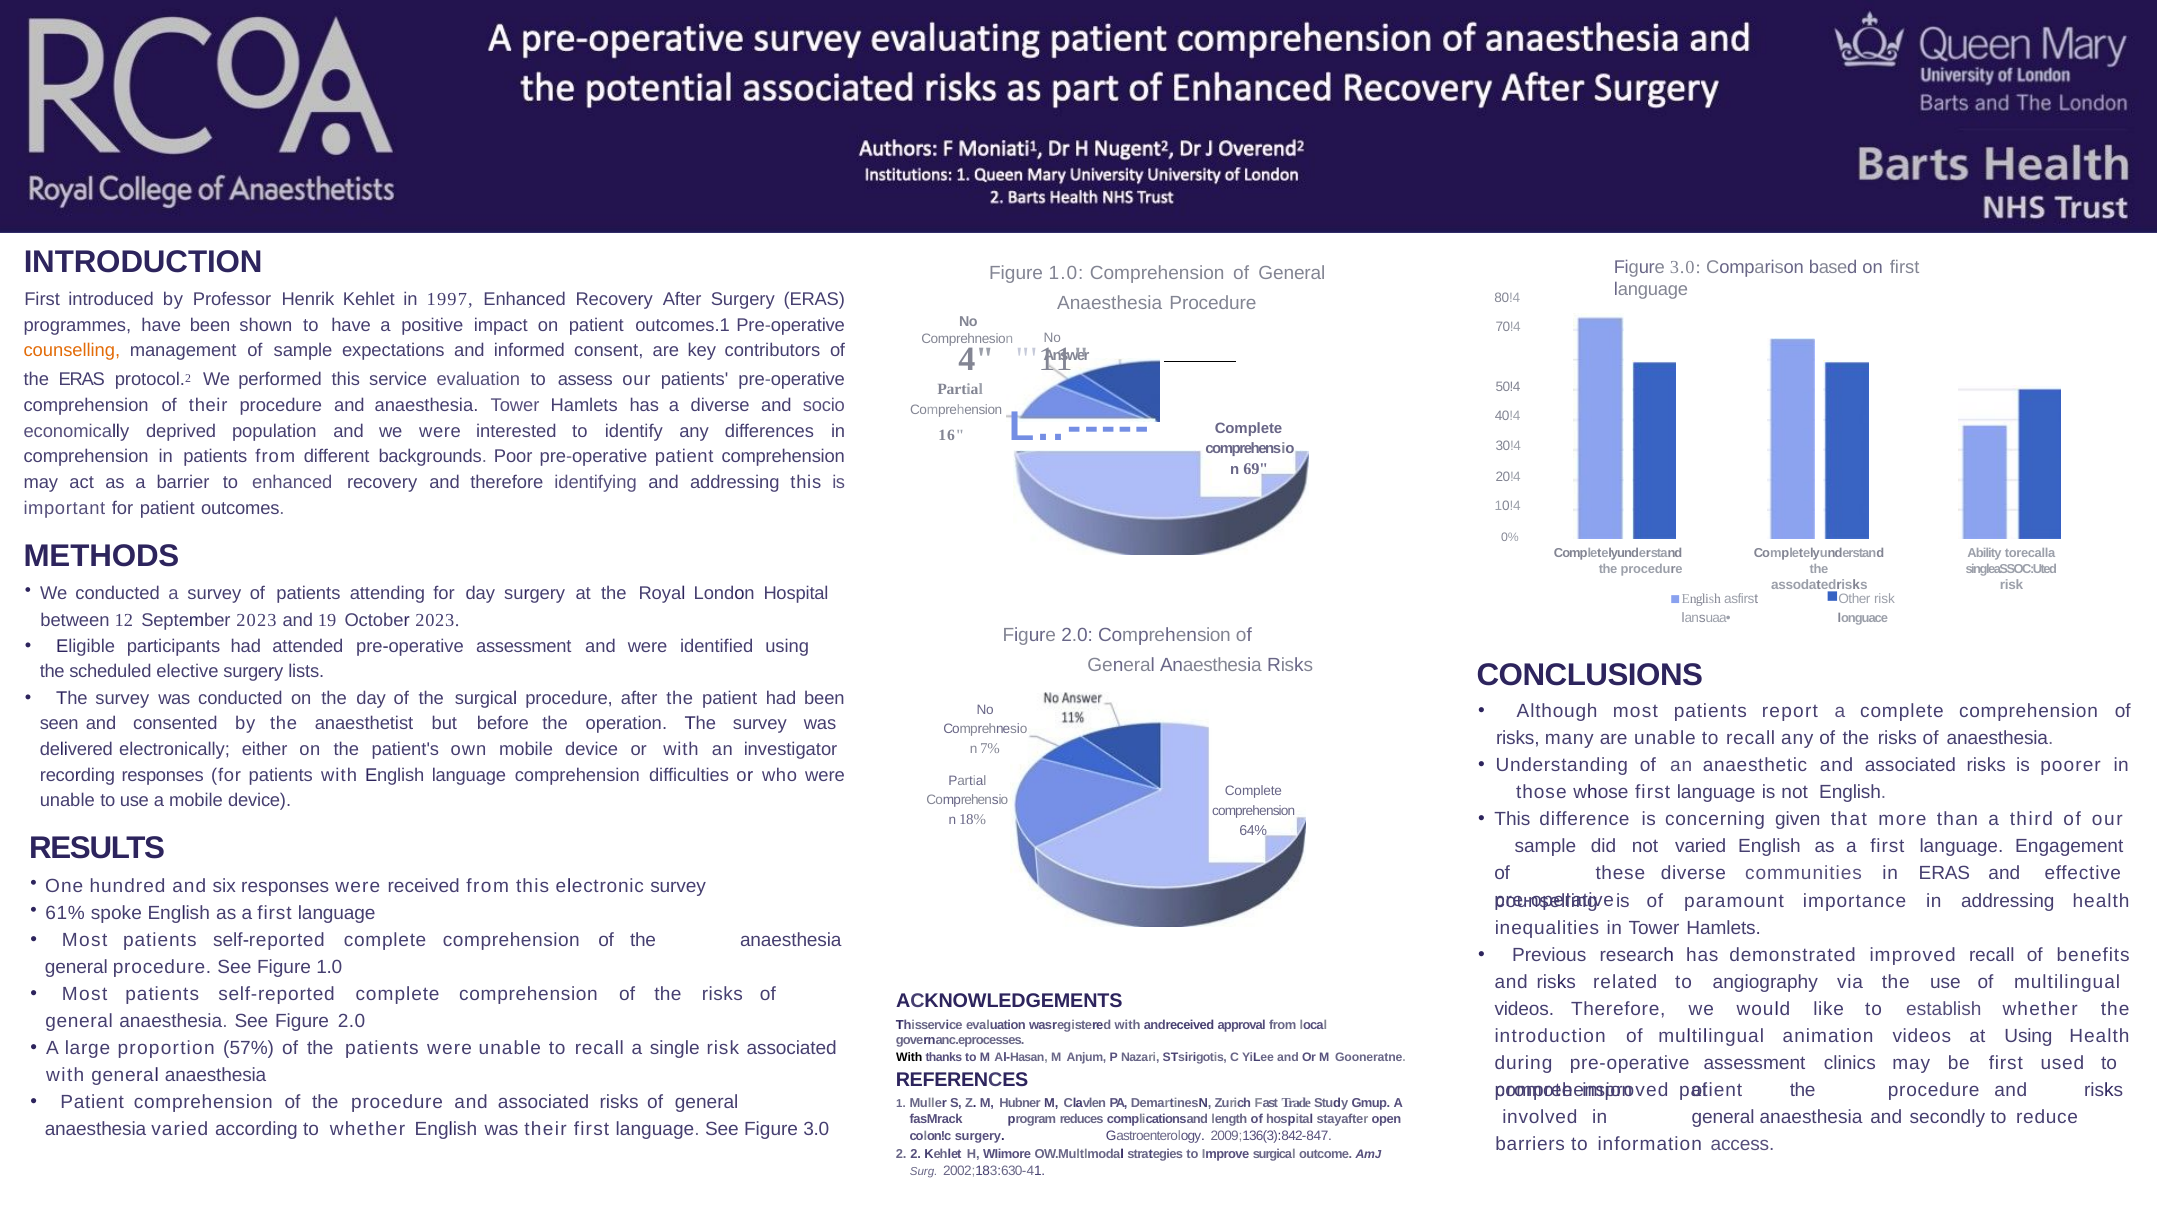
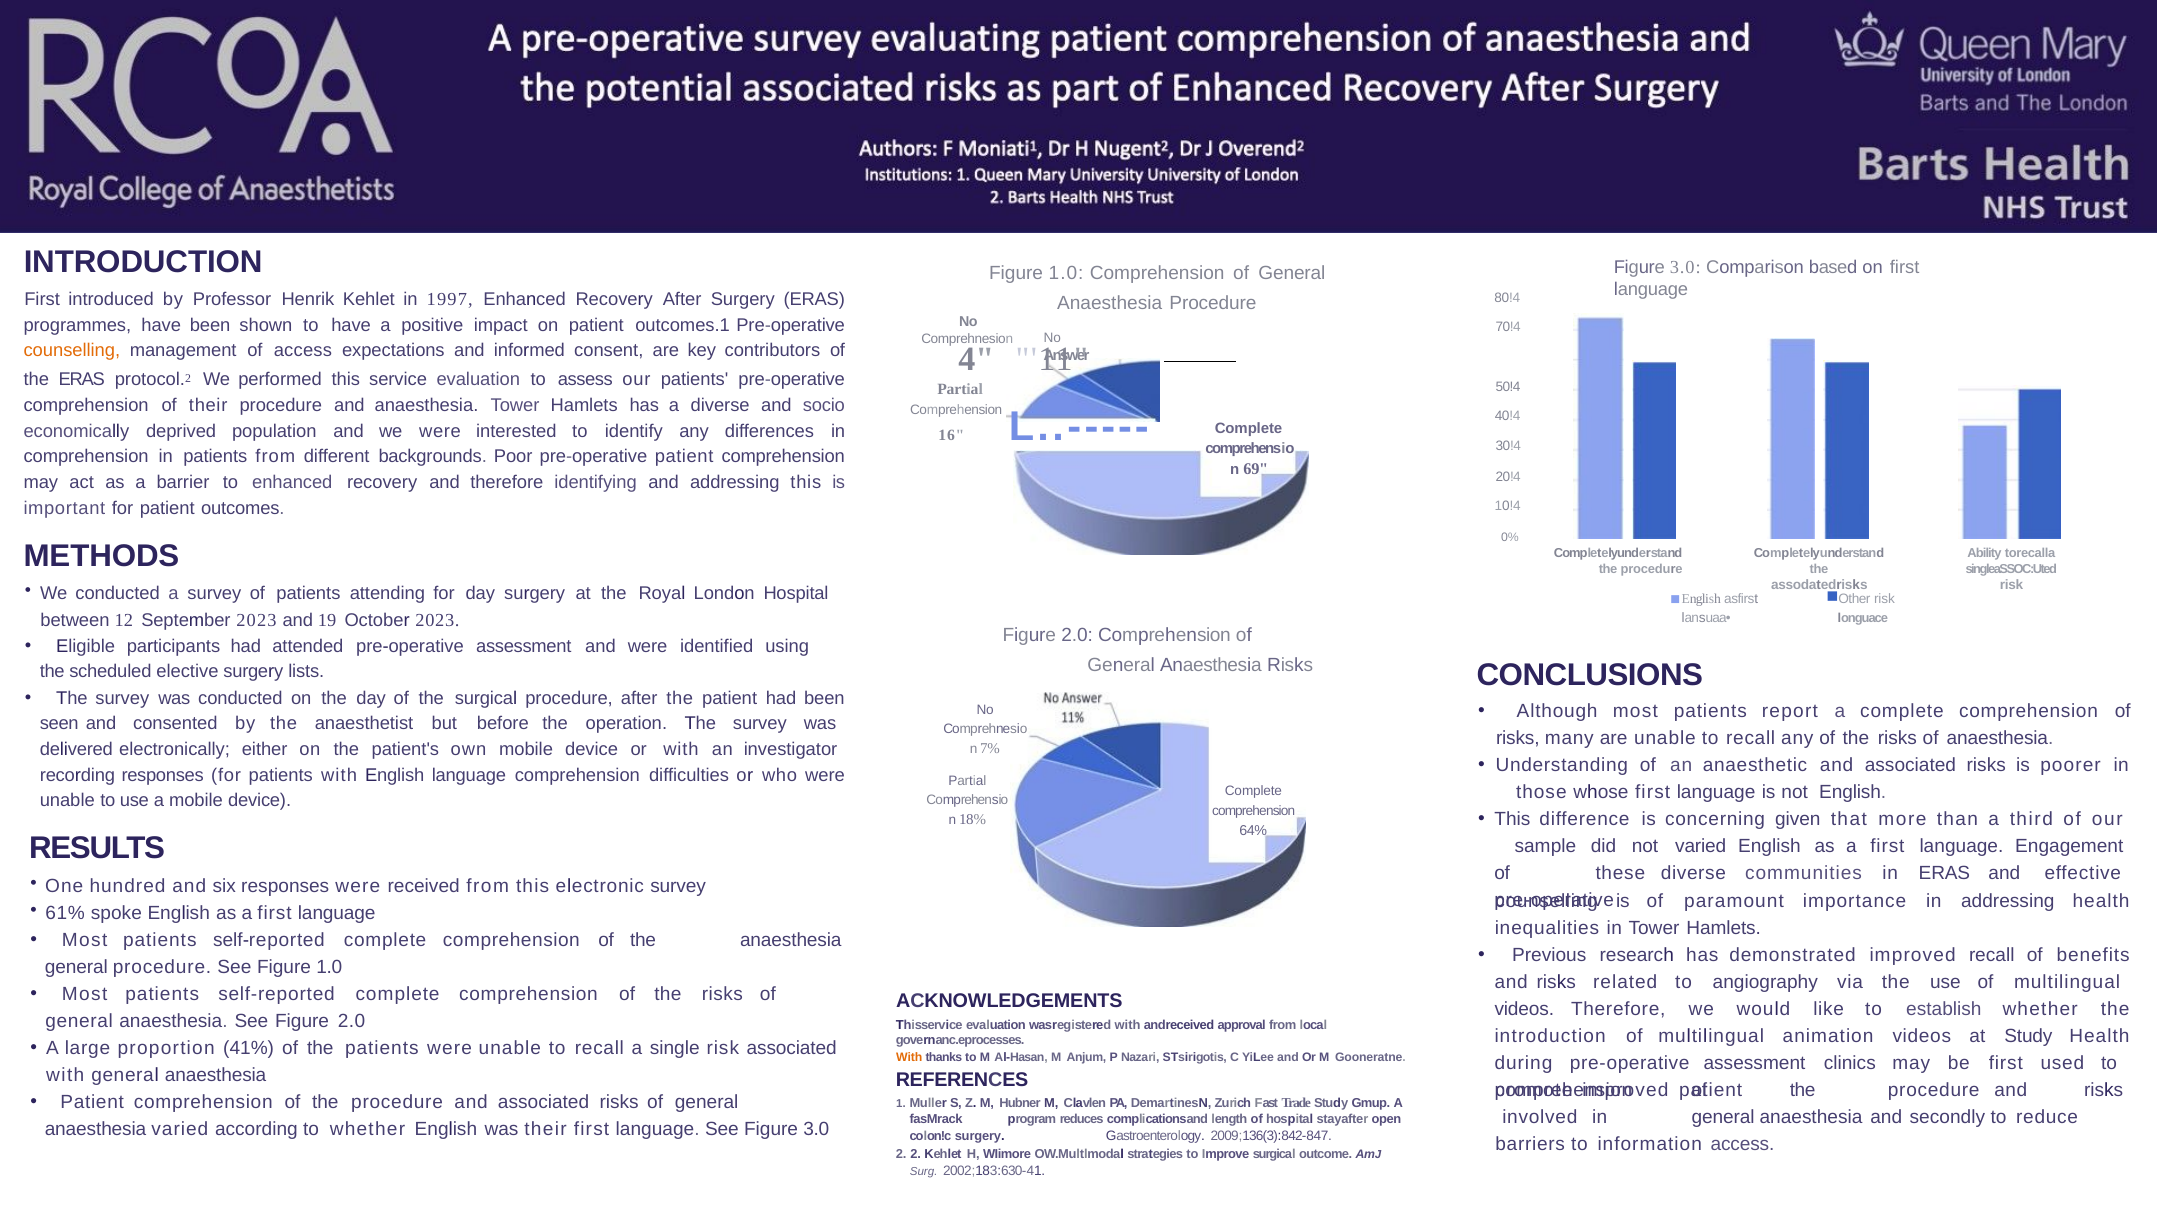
of sample: sample -> access
at Using: Using -> Study
57%: 57% -> 41%
With at (909, 1058) colour: black -> orange
